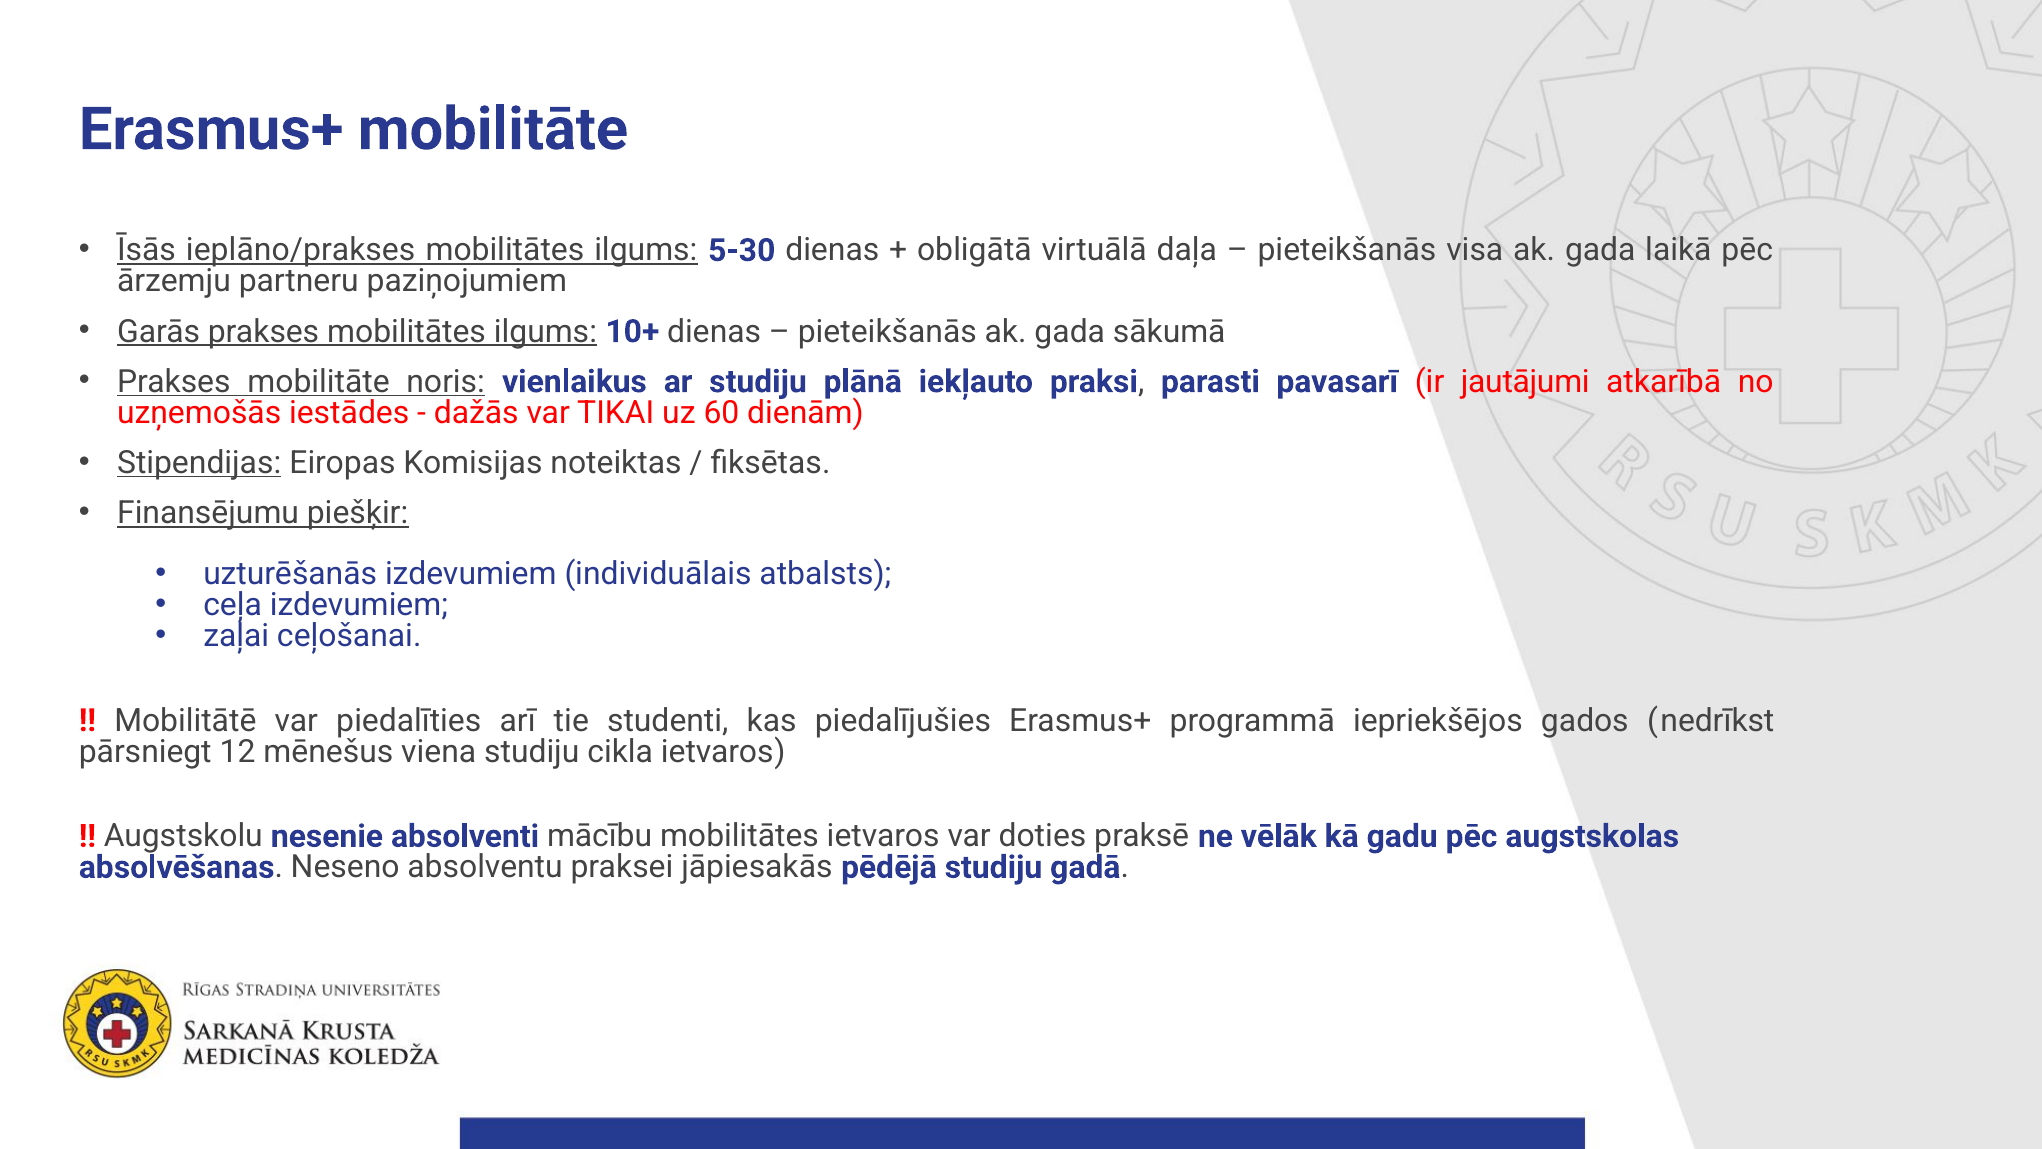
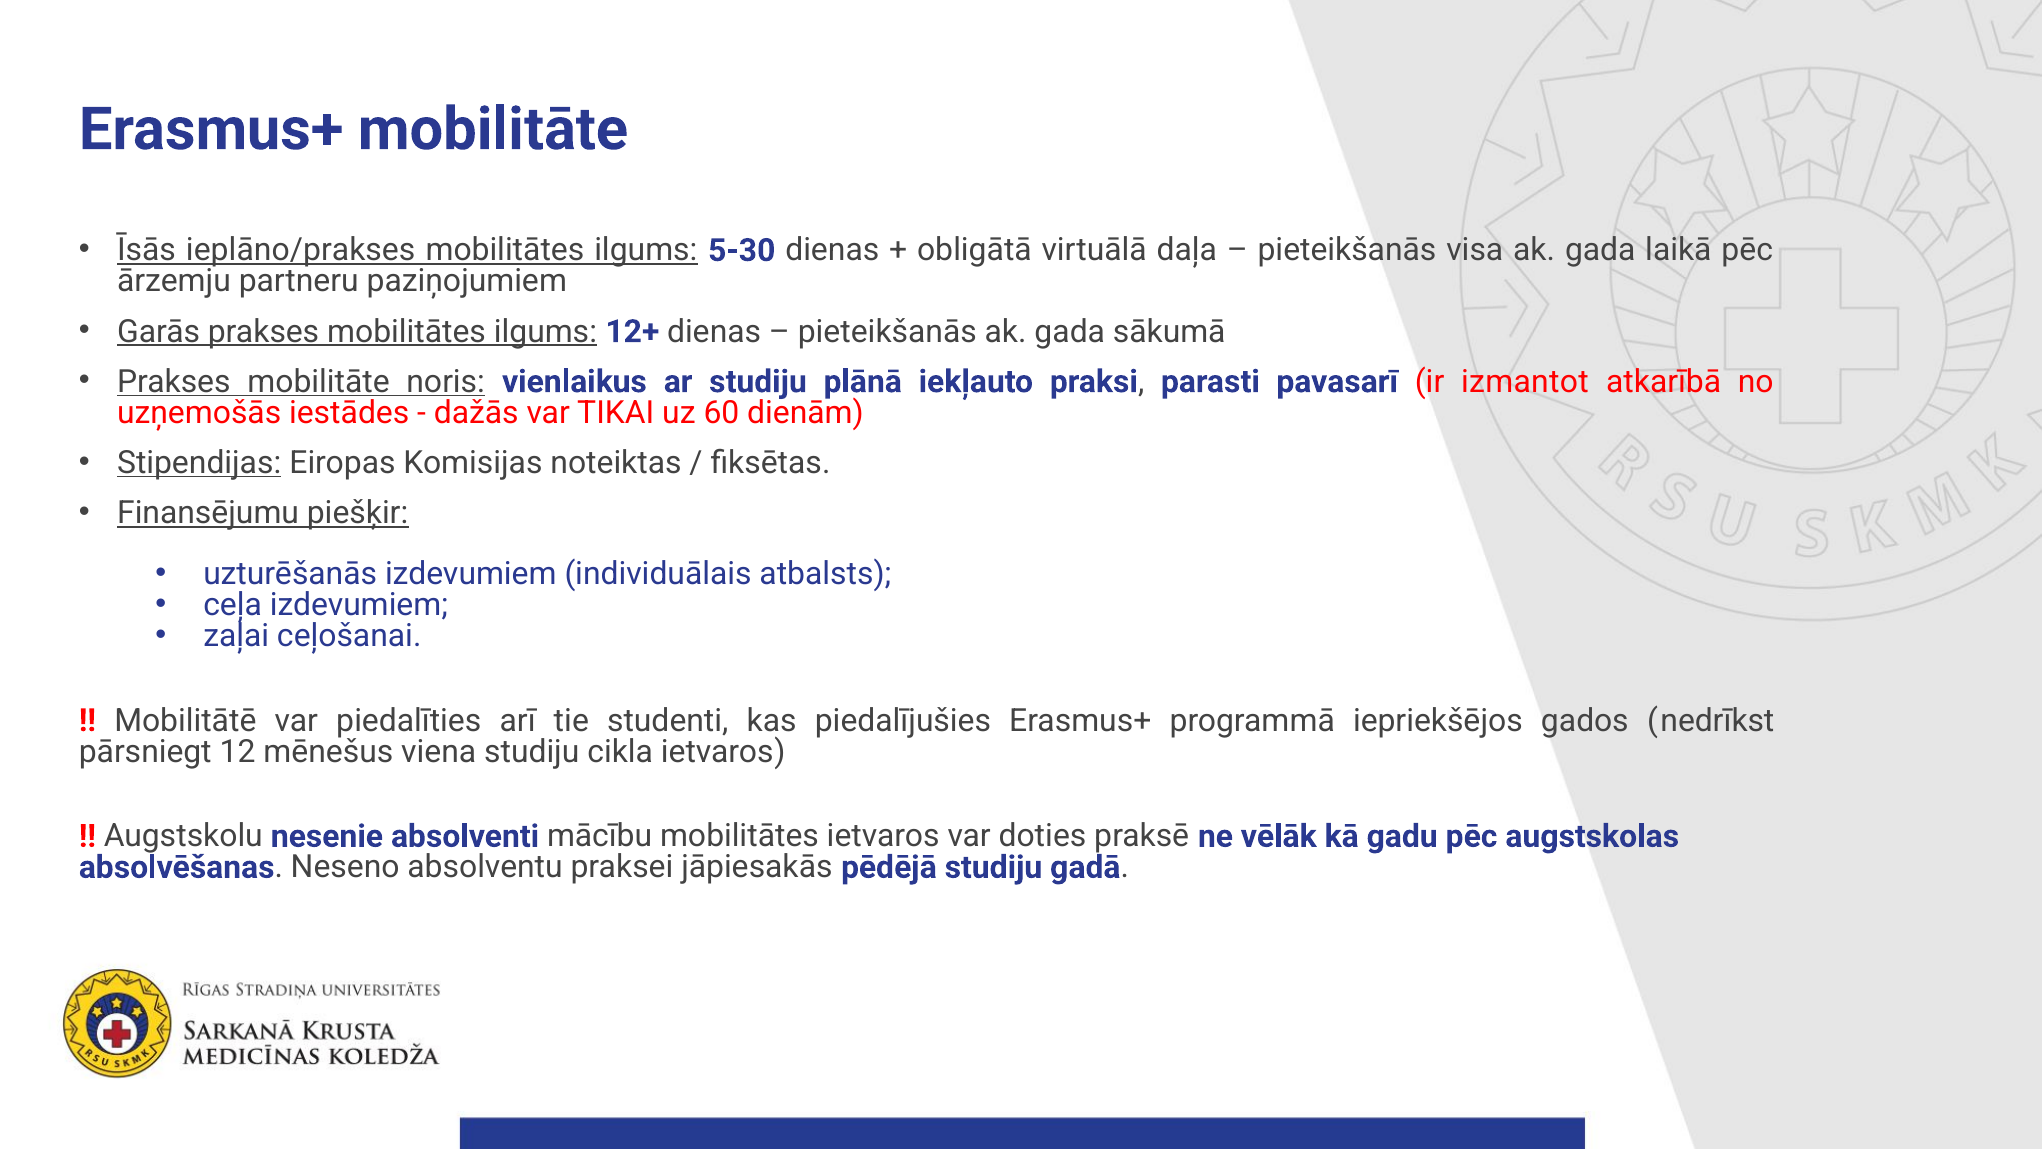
10+: 10+ -> 12+
jautājumi: jautājumi -> izmantot
